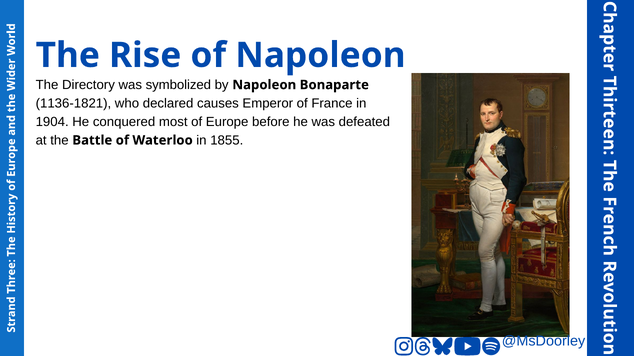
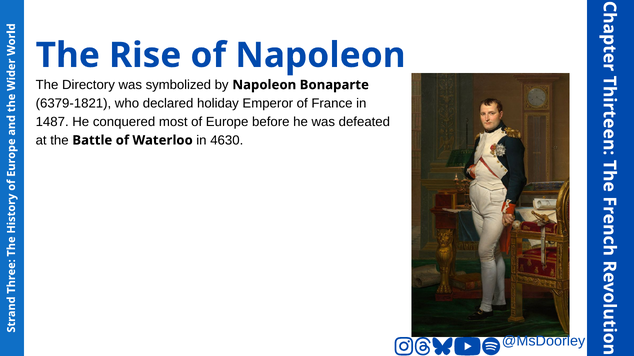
1136-1821: 1136-1821 -> 6379-1821
causes: causes -> holiday
1904: 1904 -> 1487
1855: 1855 -> 4630
